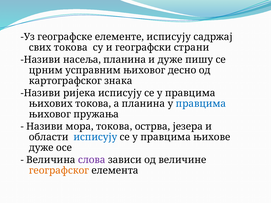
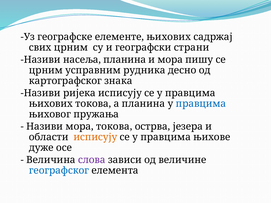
елементе исписују: исписују -> њихових
свих токова: токова -> црним
и дуже: дуже -> мора
усправним њиховог: њиховог -> рудника
исписују at (95, 137) colour: blue -> orange
географског colour: orange -> blue
